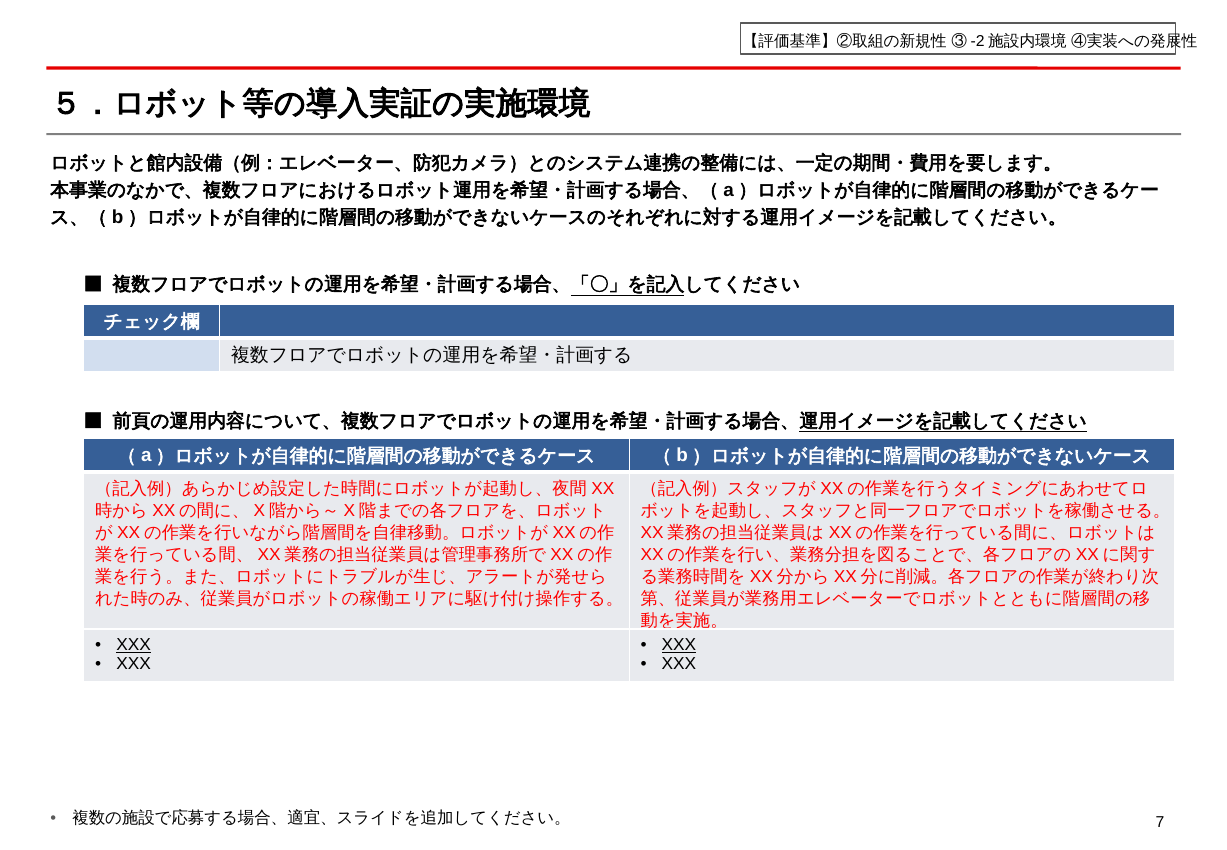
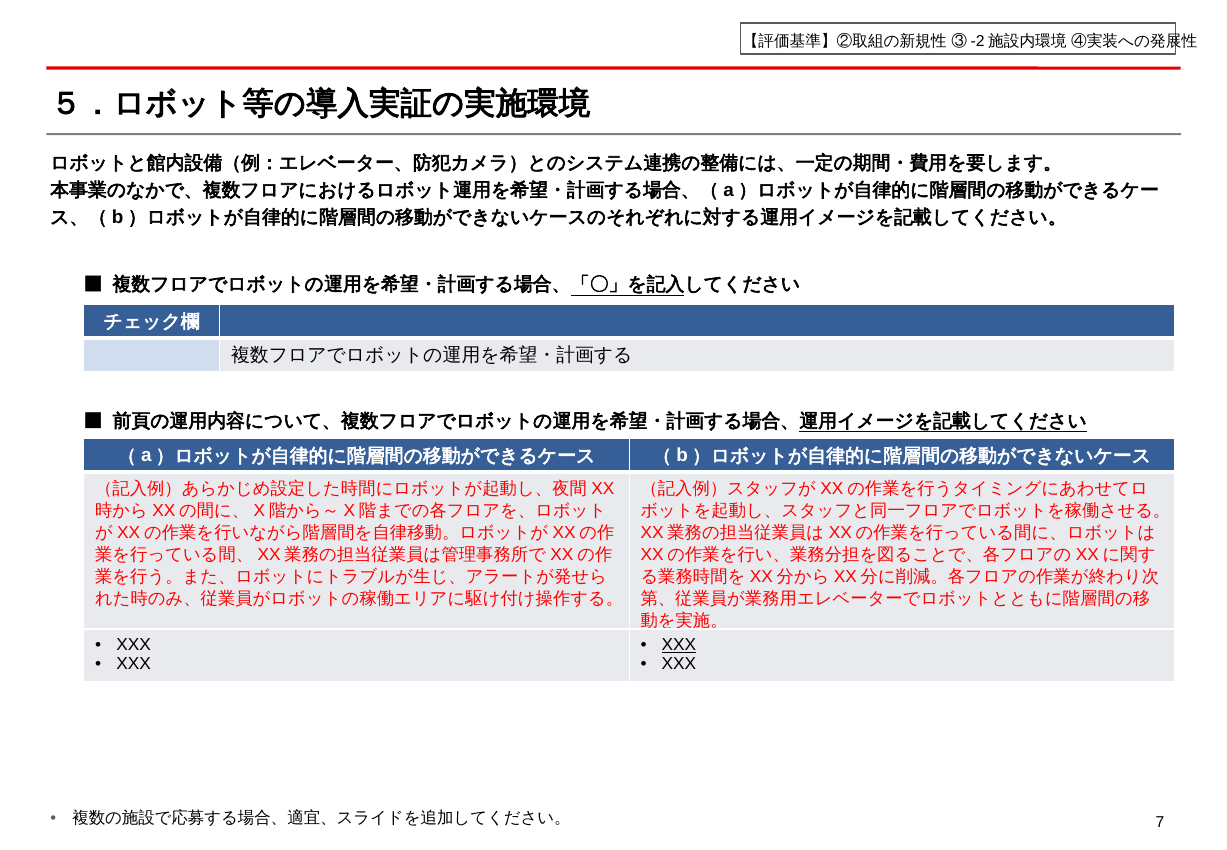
XXX at (134, 644) underline: present -> none
